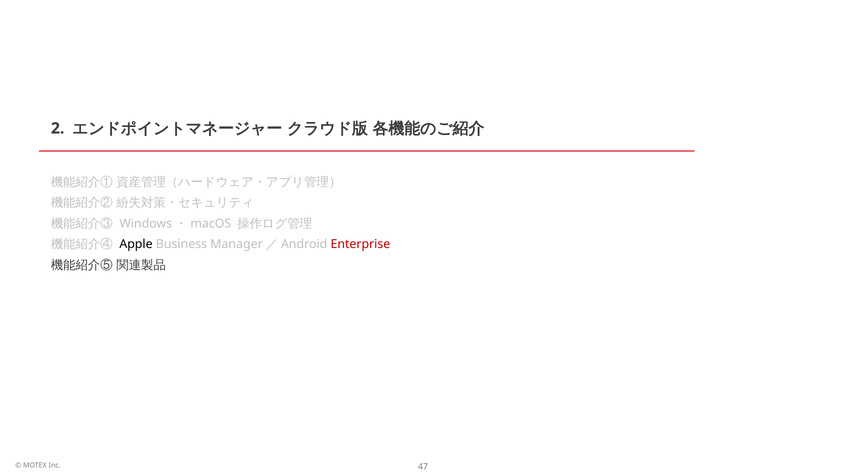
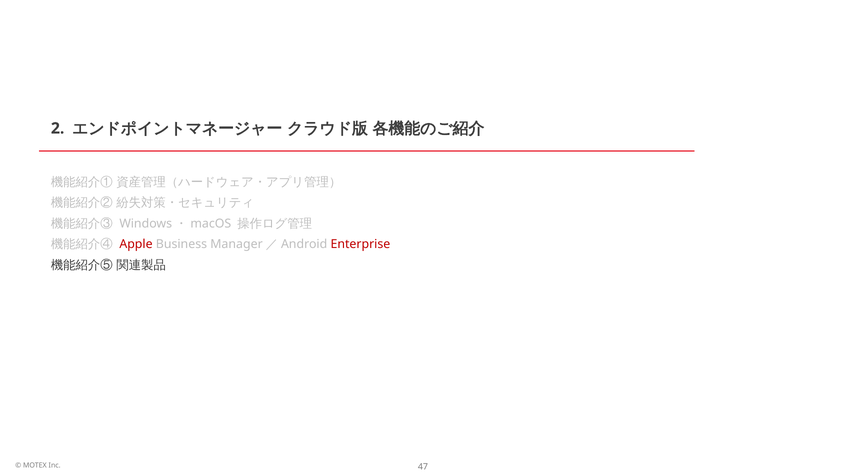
Apple colour: black -> red
